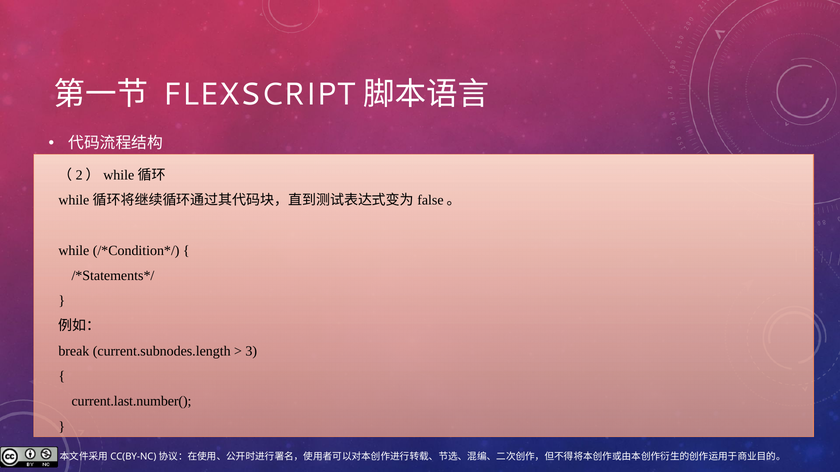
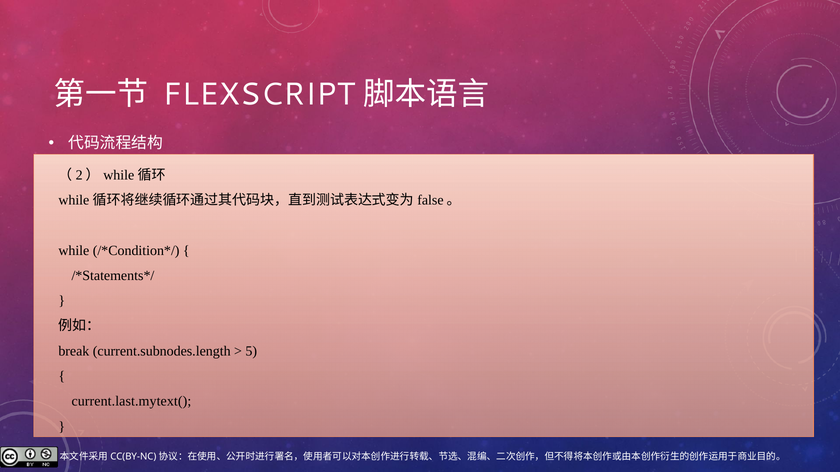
3: 3 -> 5
current.last.number(: current.last.number( -> current.last.mytext(
